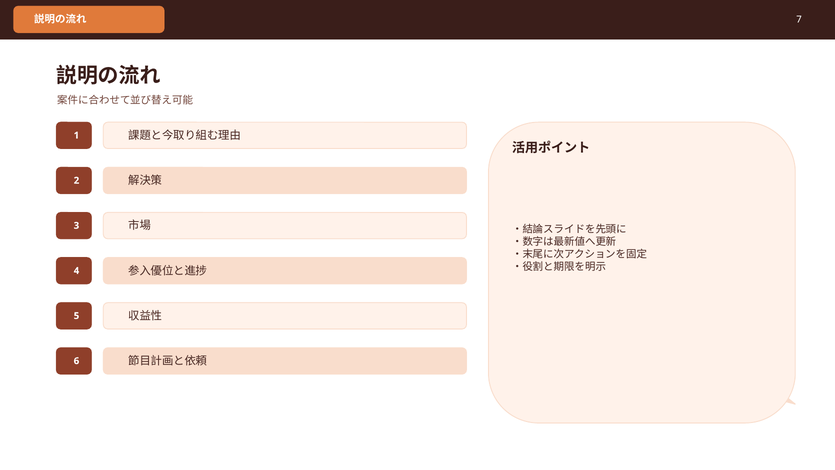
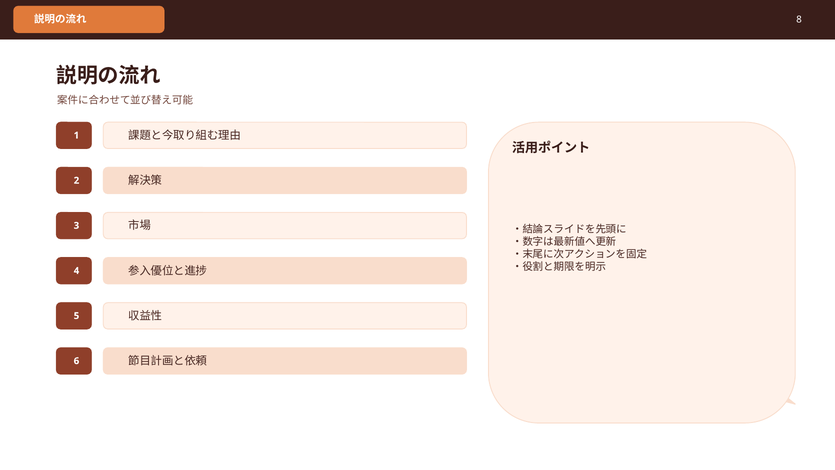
7: 7 -> 8
